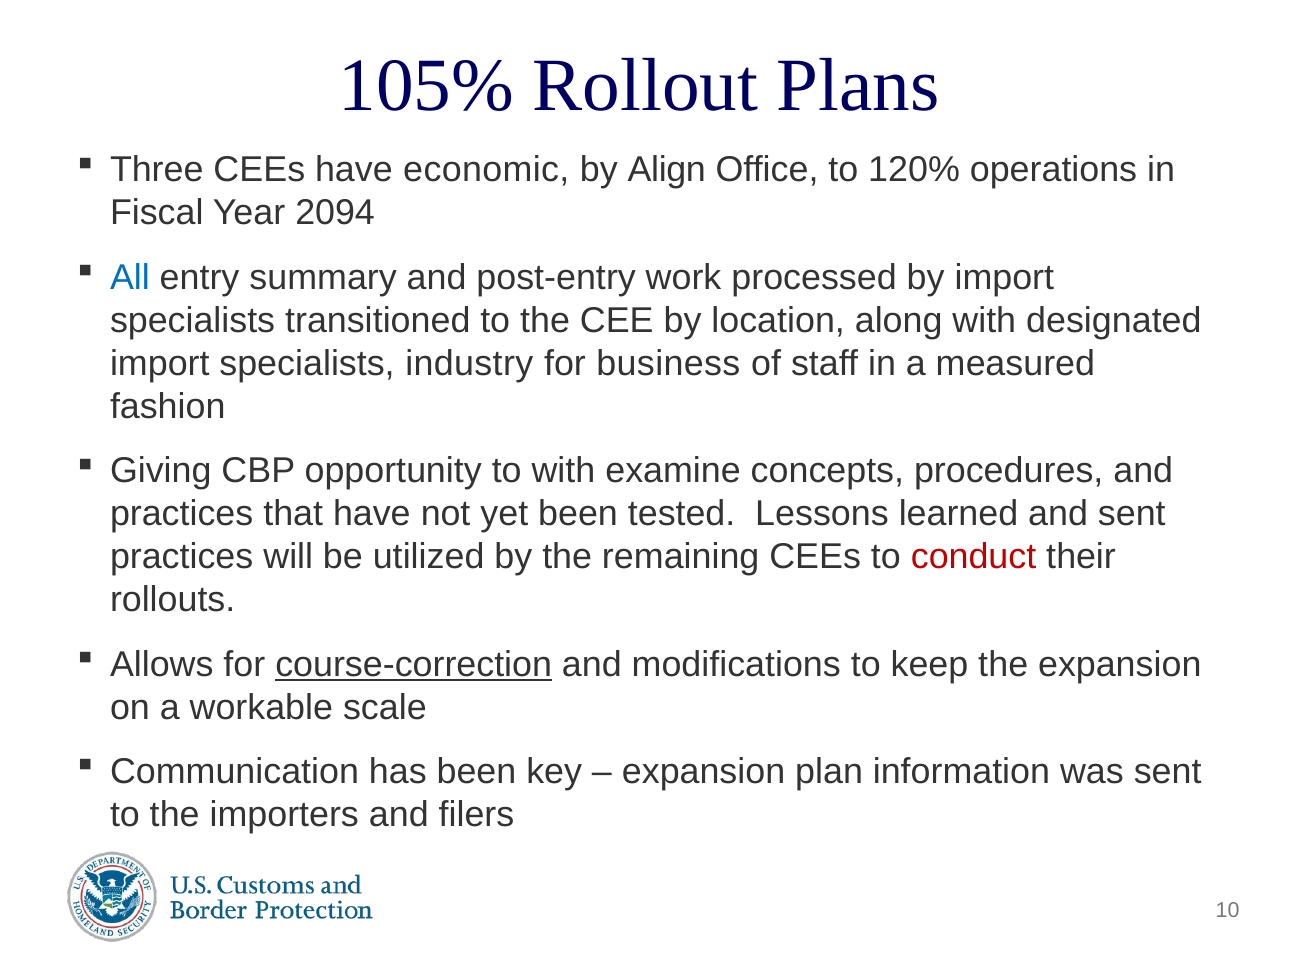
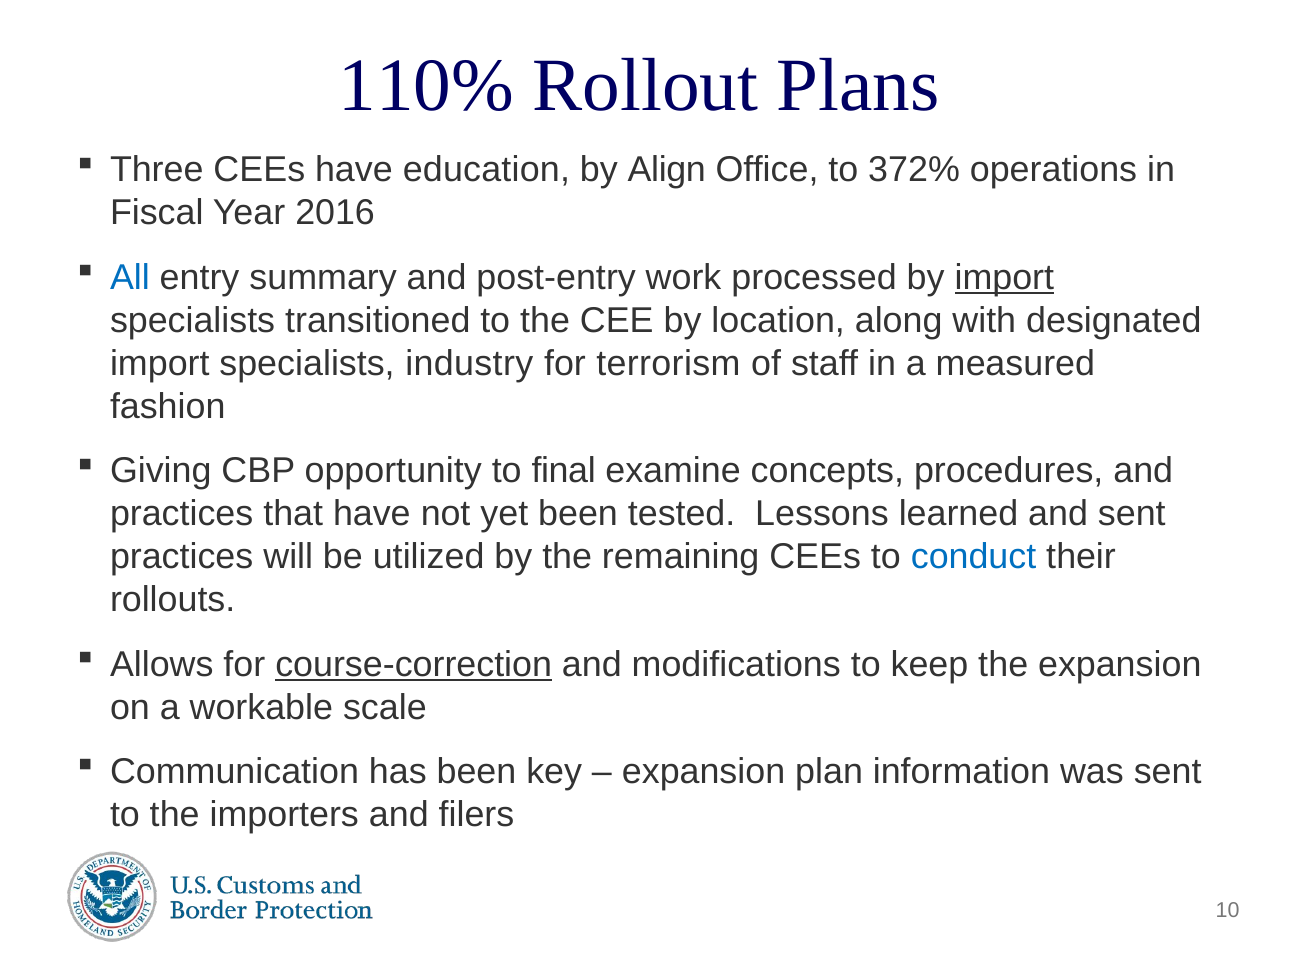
105%: 105% -> 110%
economic: economic -> education
120%: 120% -> 372%
2094: 2094 -> 2016
import at (1004, 277) underline: none -> present
business: business -> terrorism
to with: with -> final
conduct colour: red -> blue
